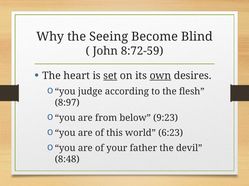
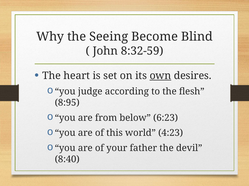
8:72-59: 8:72-59 -> 8:32-59
set underline: present -> none
8:97: 8:97 -> 8:95
9:23: 9:23 -> 6:23
6:23: 6:23 -> 4:23
8:48: 8:48 -> 8:40
